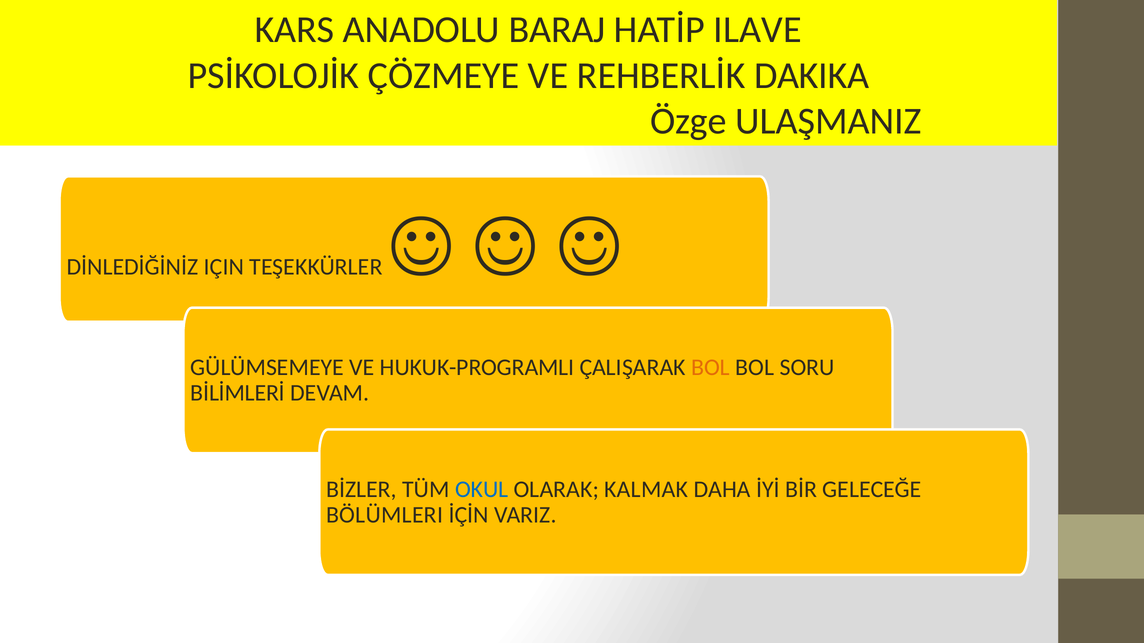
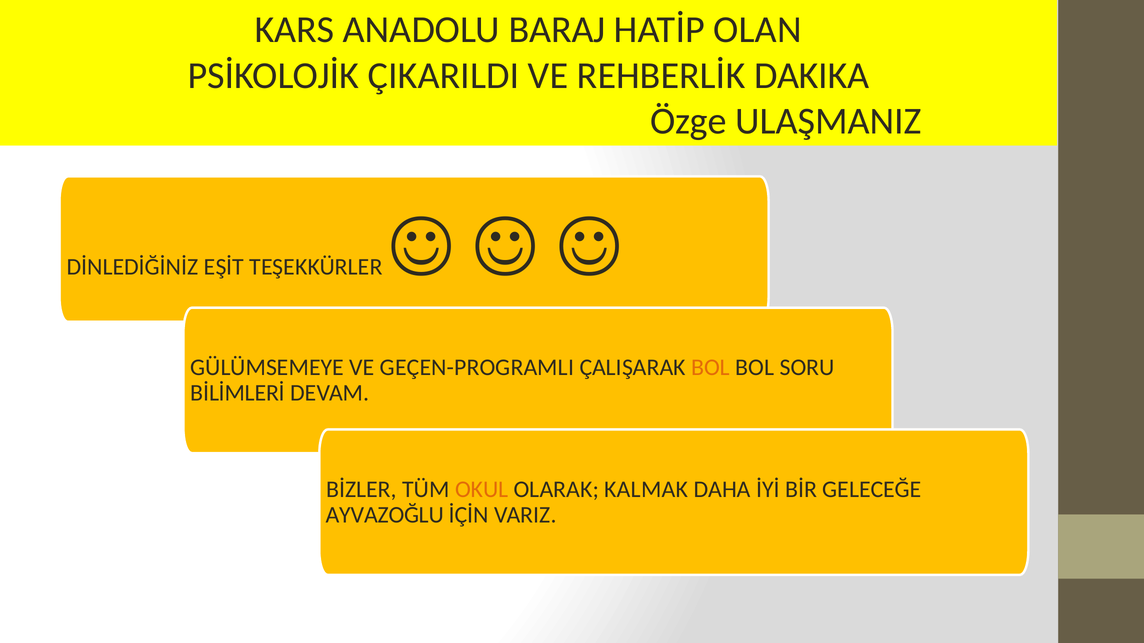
ILAVE: ILAVE -> OLAN
ÇÖZMEYE: ÇÖZMEYE -> ÇIKARILDI
IÇIN: IÇIN -> EŞİT
HUKUK-PROGRAMLI: HUKUK-PROGRAMLI -> GEÇEN-PROGRAMLI
OKUL colour: blue -> orange
BÖLÜMLERI: BÖLÜMLERI -> AYVAZOĞLU
